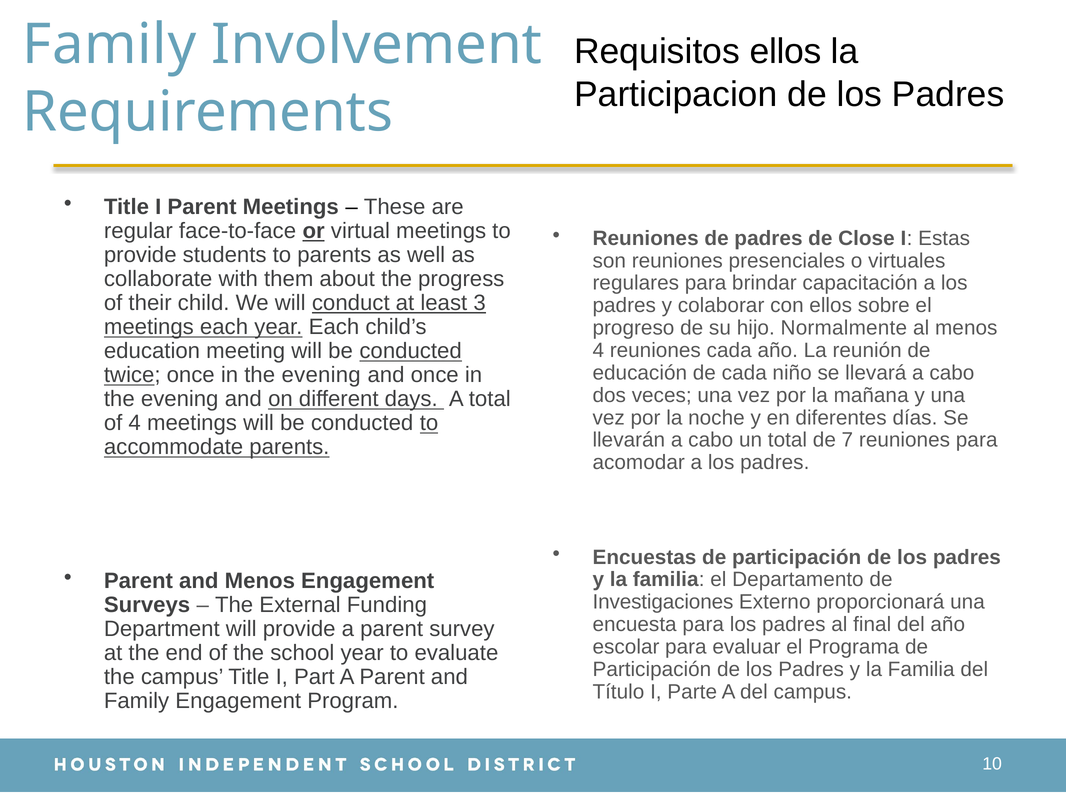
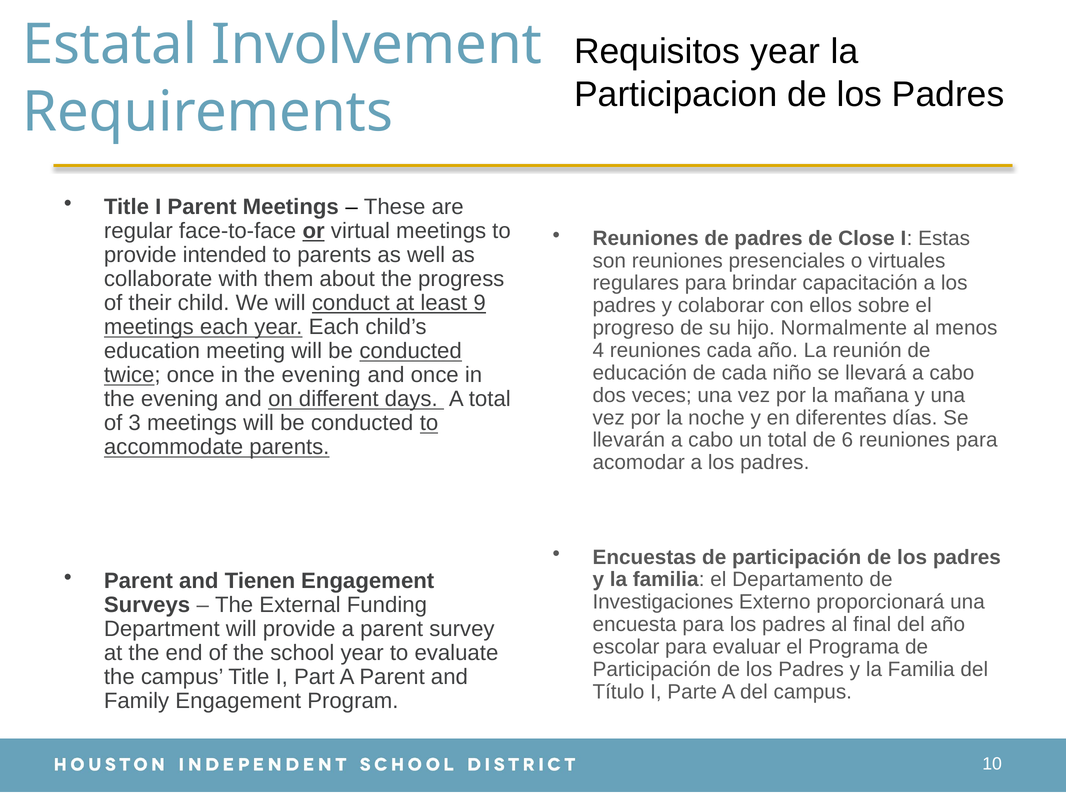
Family at (109, 45): Family -> Estatal
Requisitos ellos: ellos -> year
students: students -> intended
3: 3 -> 9
of 4: 4 -> 3
7: 7 -> 6
and Menos: Menos -> Tienen
